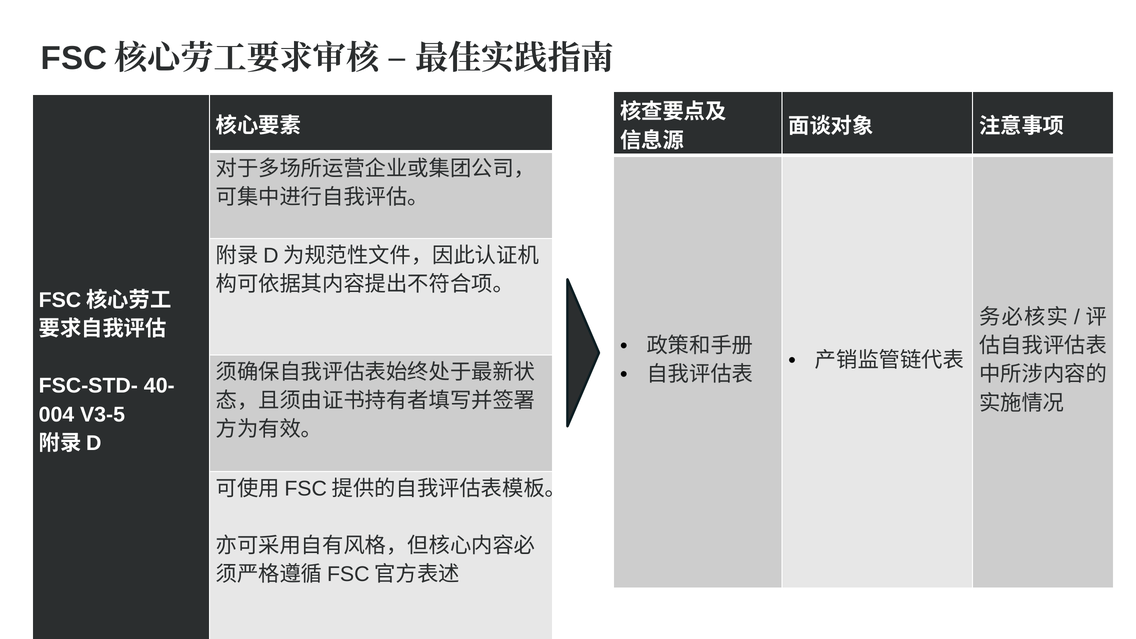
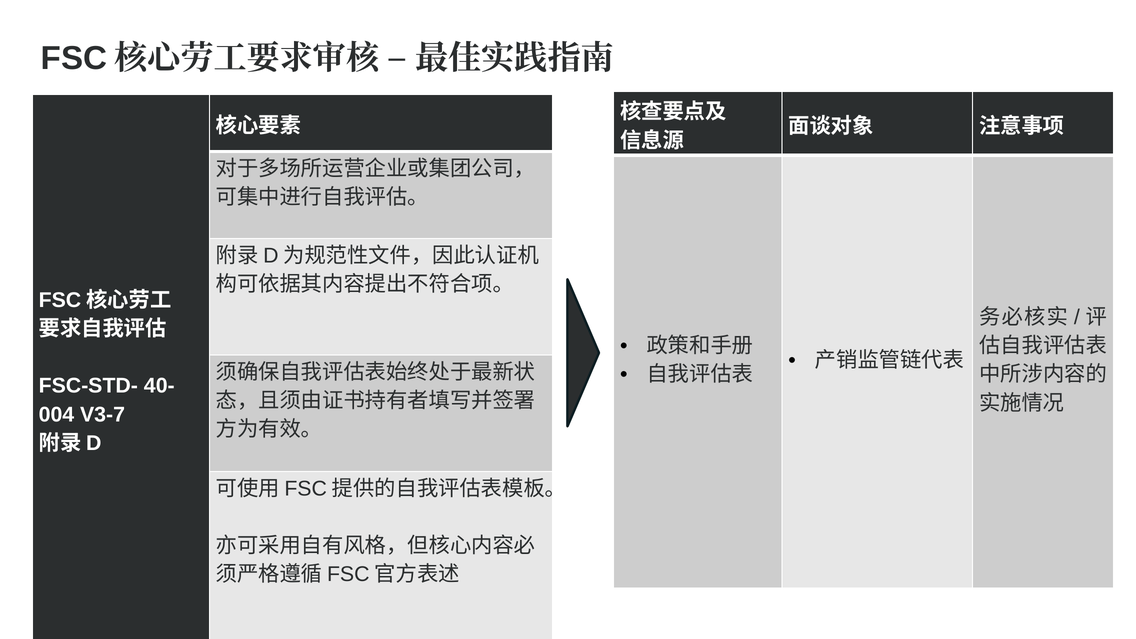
V3-5: V3-5 -> V3-7
